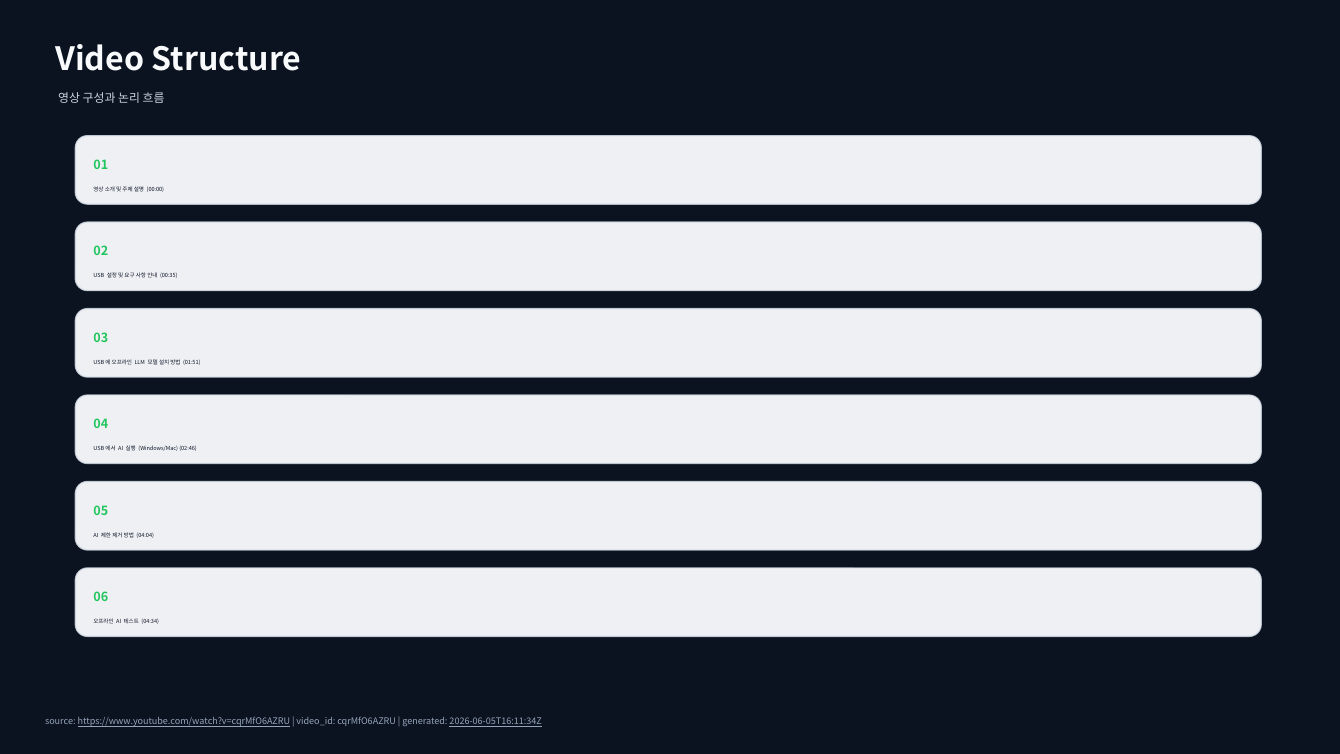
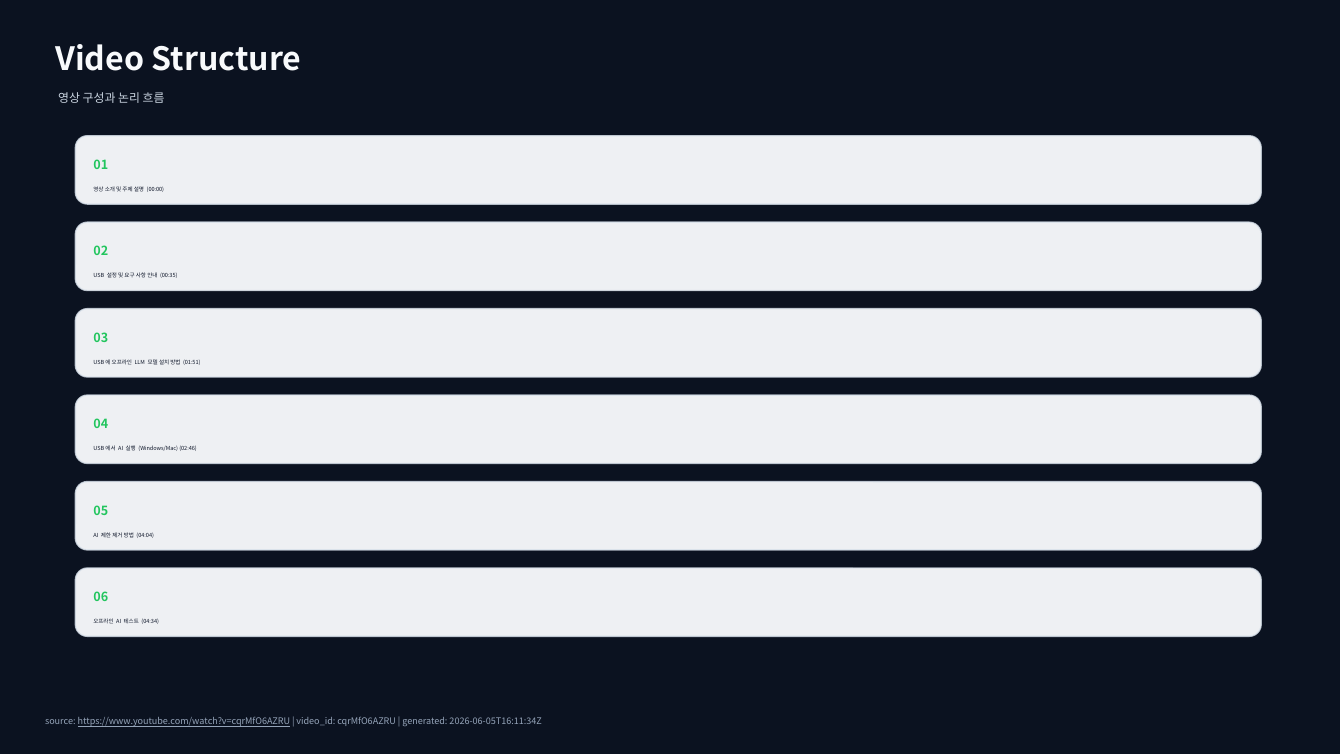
2026-06-05T16:11:34Z underline: present -> none
